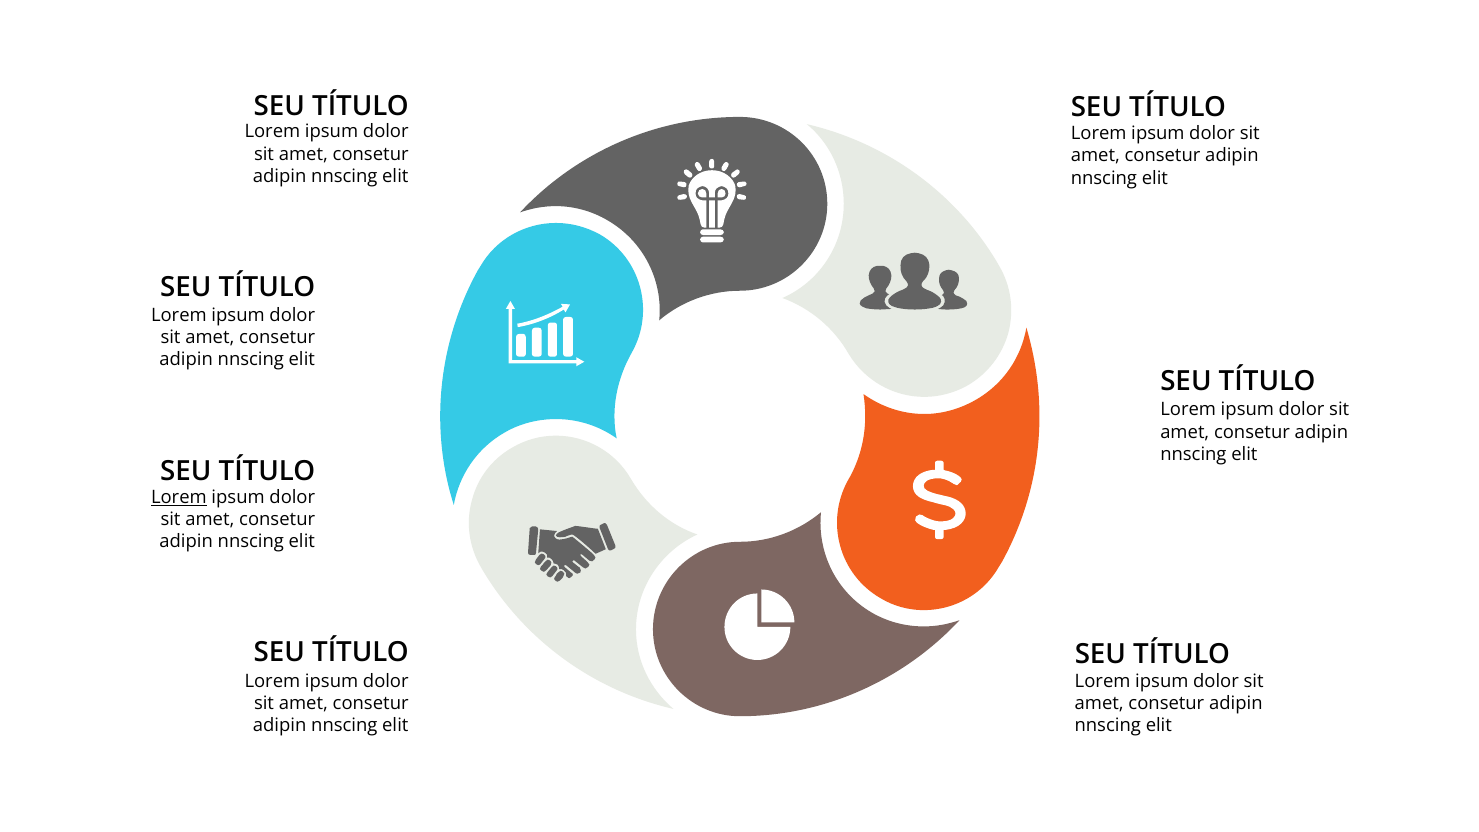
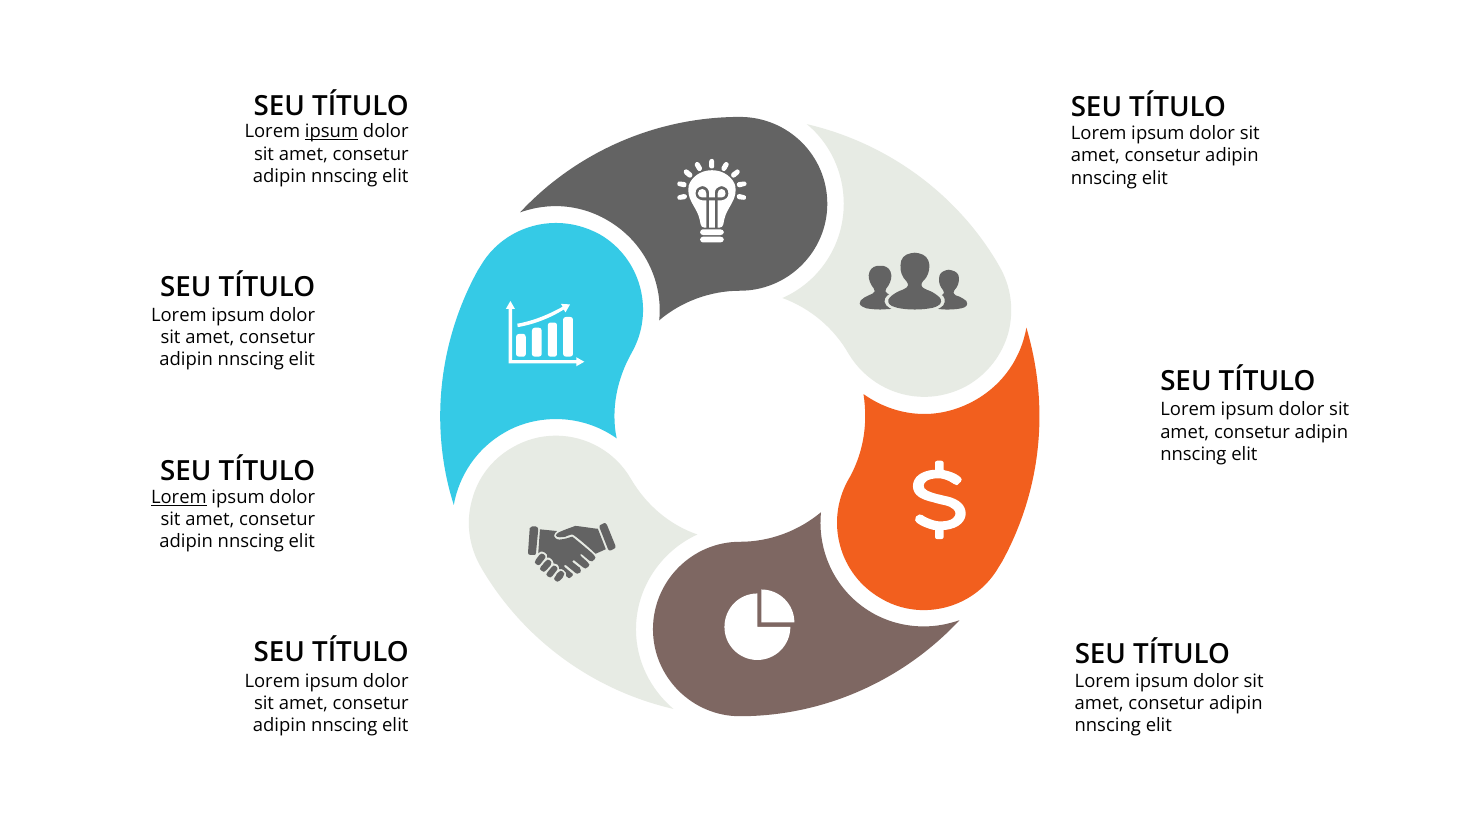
ipsum at (332, 132) underline: none -> present
